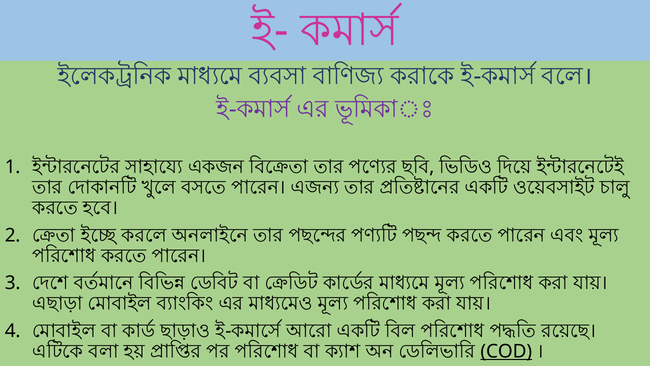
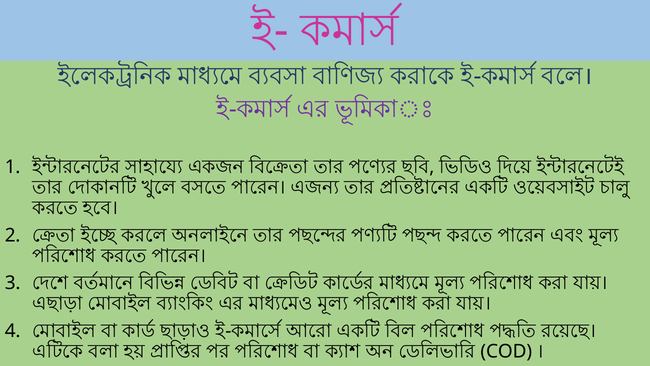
COD underline: present -> none
